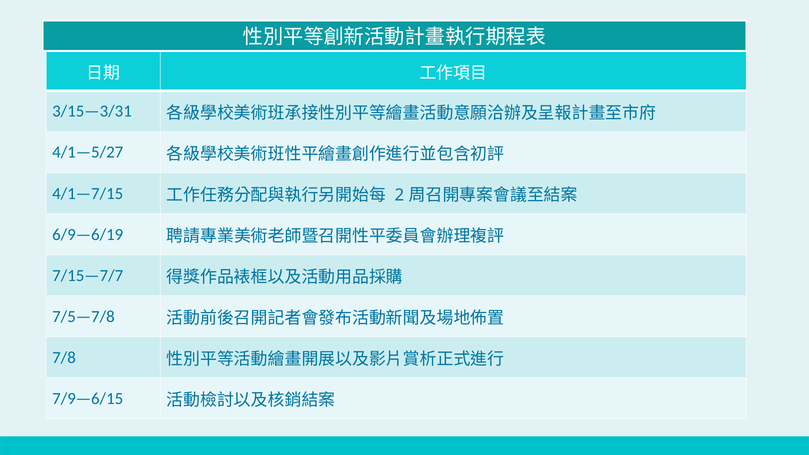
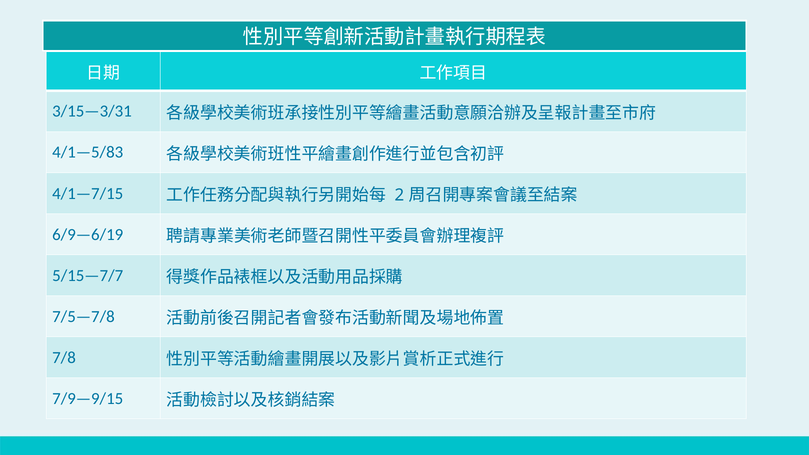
4/1—5/27: 4/1—5/27 -> 4/1—5/83
7/15—7/7: 7/15—7/7 -> 5/15—7/7
7/9—6/15: 7/9—6/15 -> 7/9—9/15
